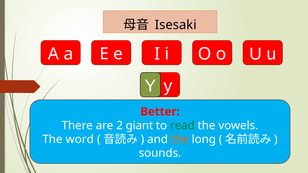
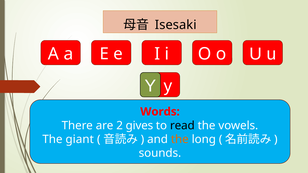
Better: Better -> Words
giant: giant -> gives
read colour: green -> black
word: word -> giant
